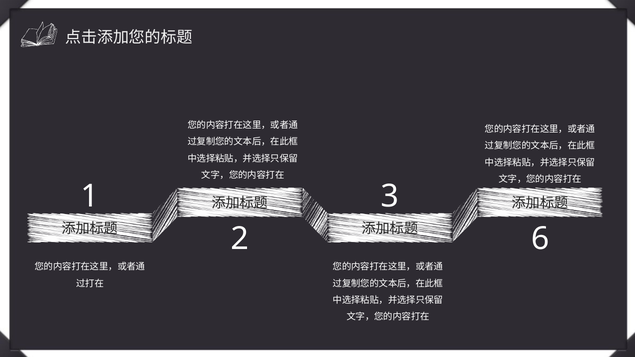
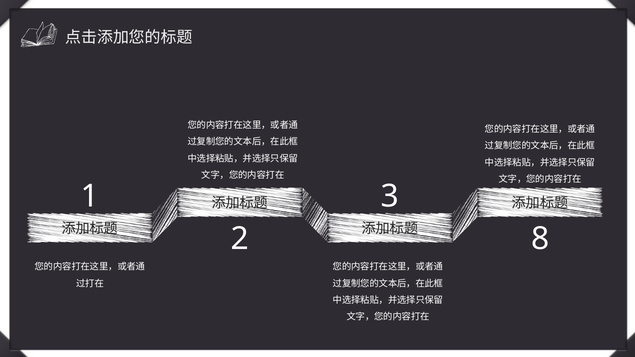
6: 6 -> 8
